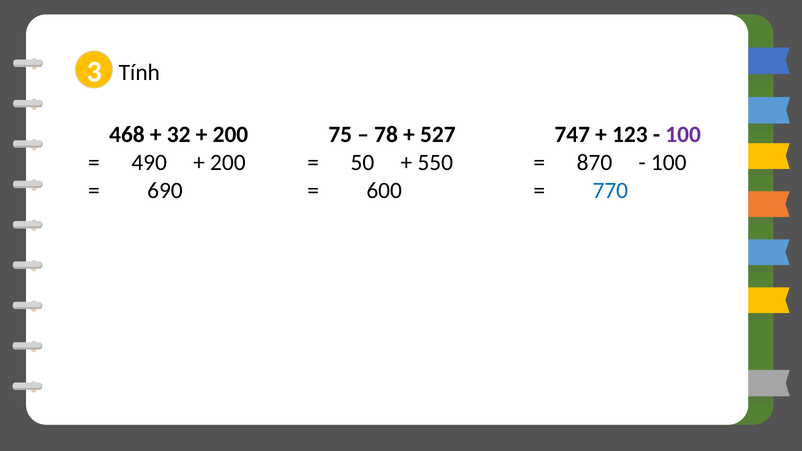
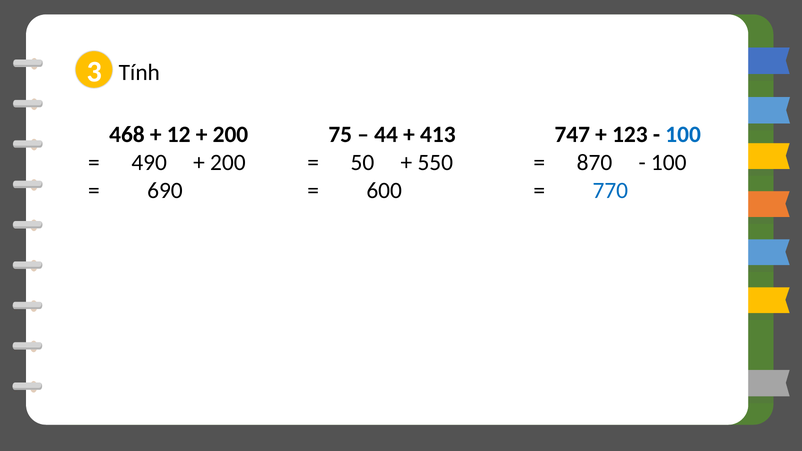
32: 32 -> 12
78: 78 -> 44
527: 527 -> 413
100 at (683, 135) colour: purple -> blue
